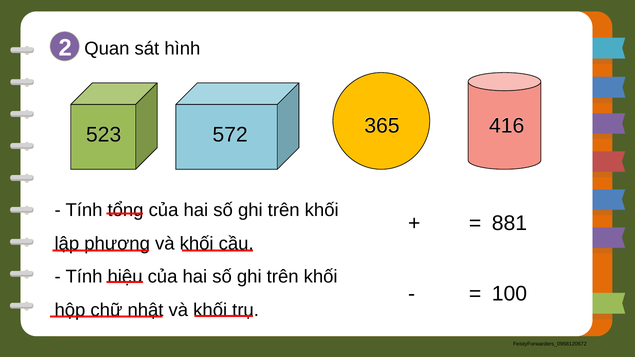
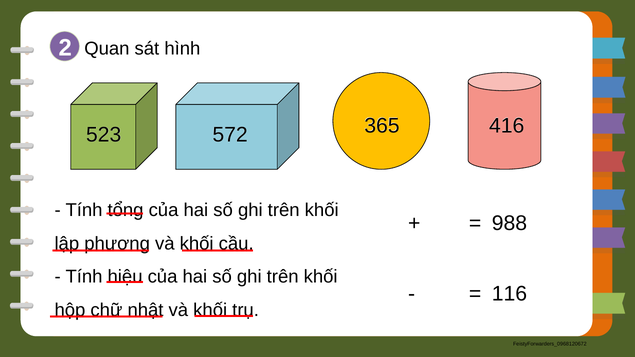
881: 881 -> 988
100: 100 -> 116
